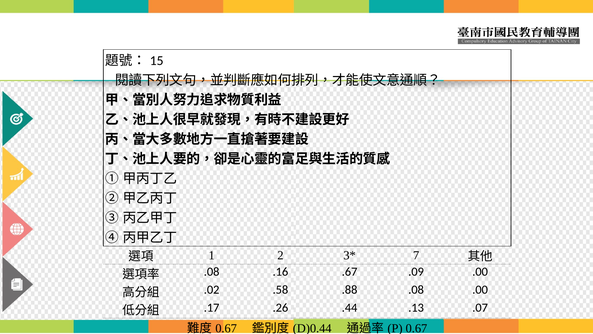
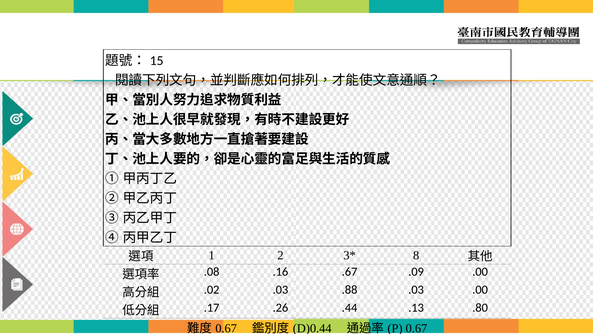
7: 7 -> 8
.02 .58: .58 -> .03
.88 .08: .08 -> .03
.07: .07 -> .80
